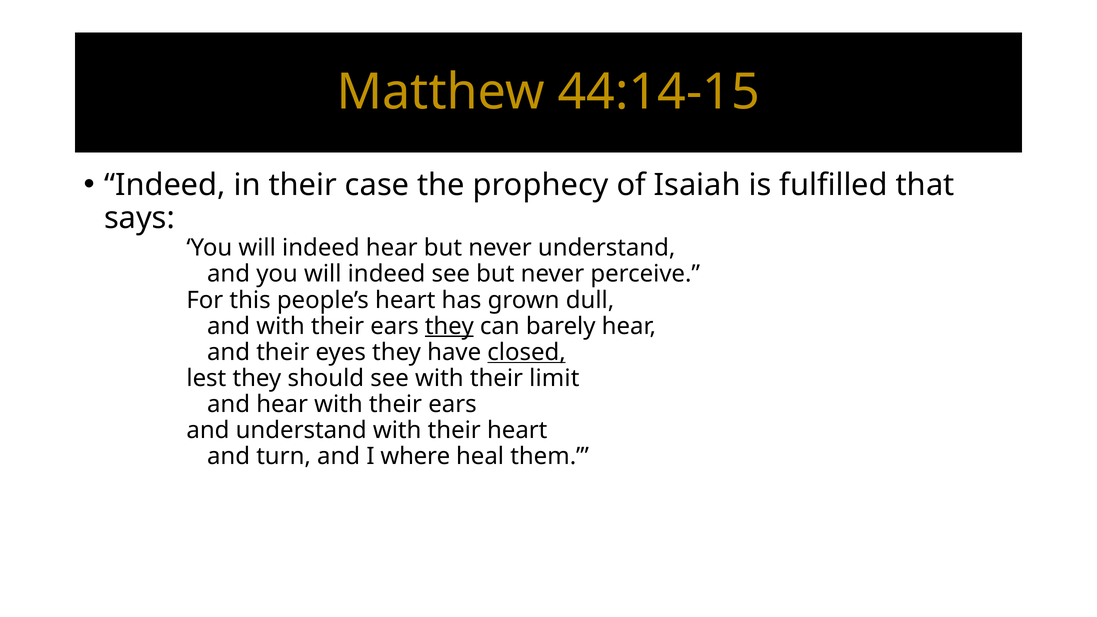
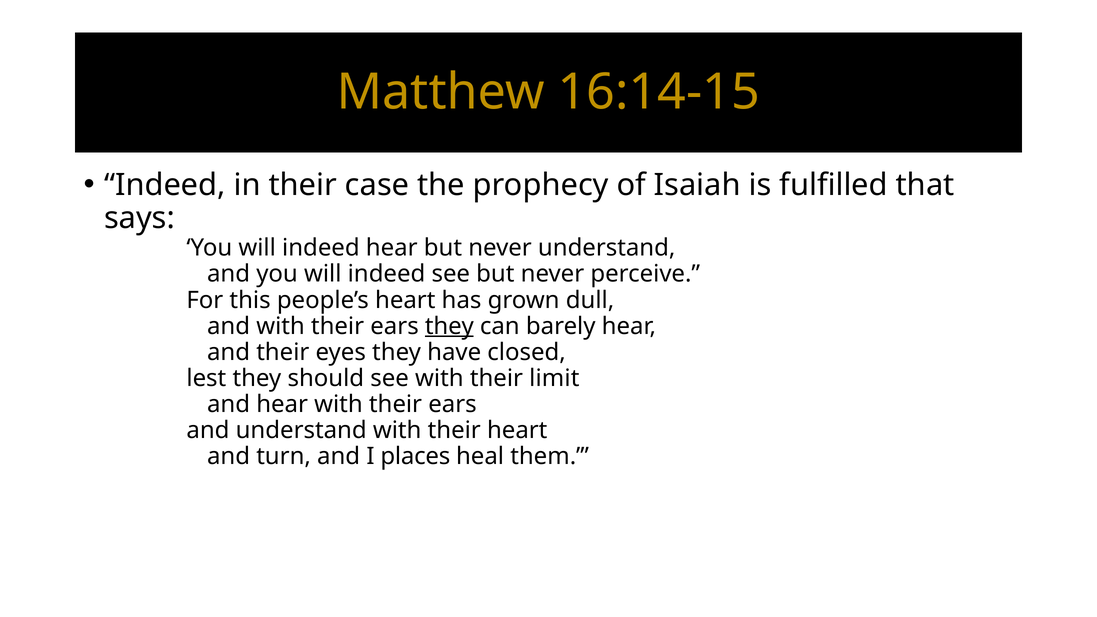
44:14-15: 44:14-15 -> 16:14-15
closed underline: present -> none
where: where -> places
